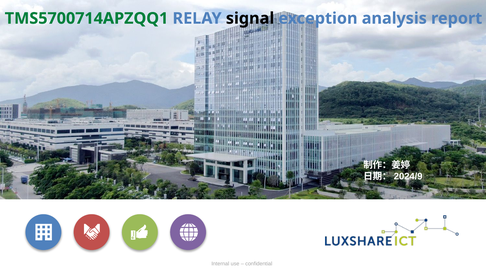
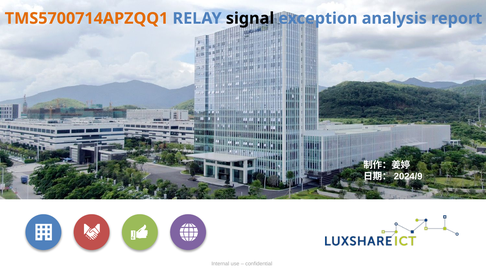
TMS5700714APZQQ1 colour: green -> orange
